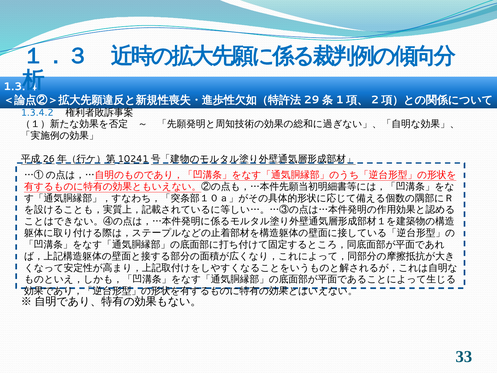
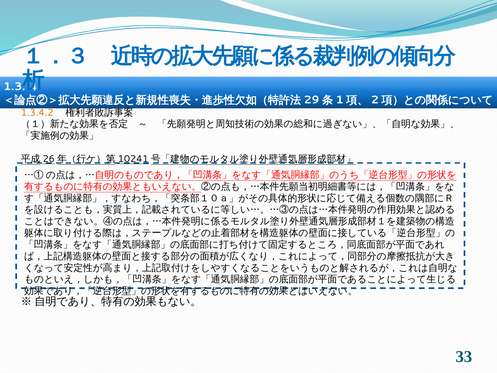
1.3.4.2 colour: blue -> orange
